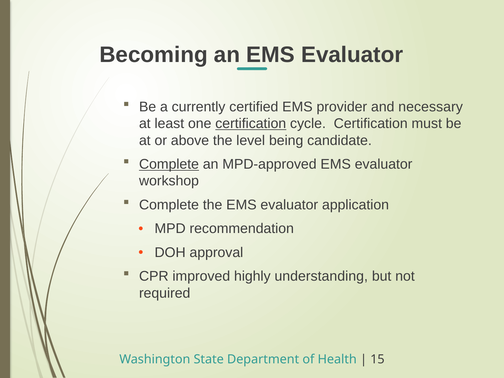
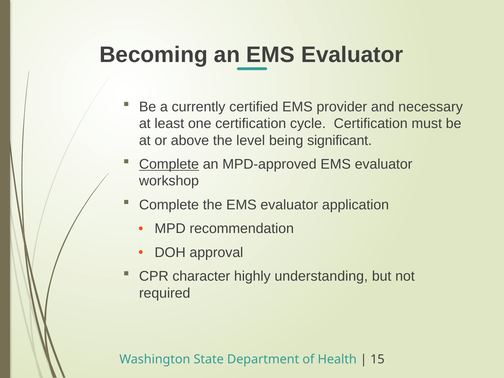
certification at (251, 124) underline: present -> none
candidate: candidate -> significant
improved: improved -> character
